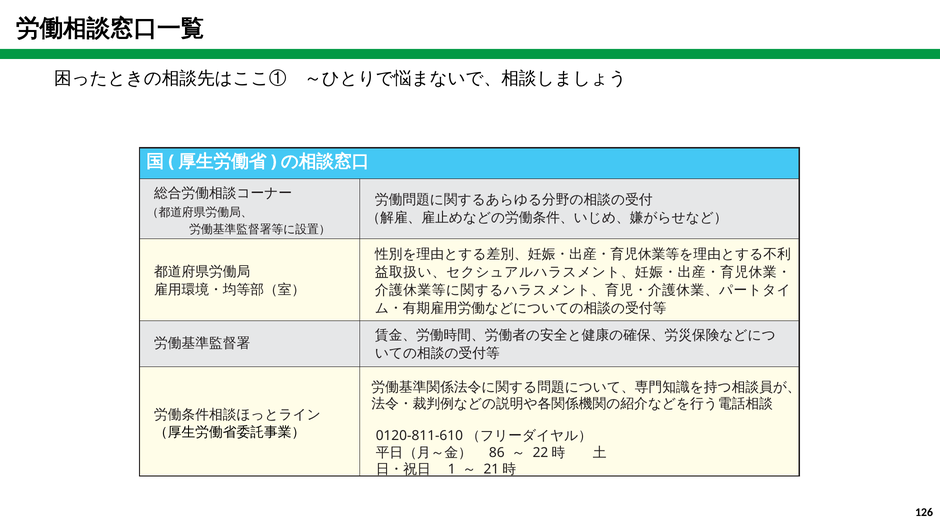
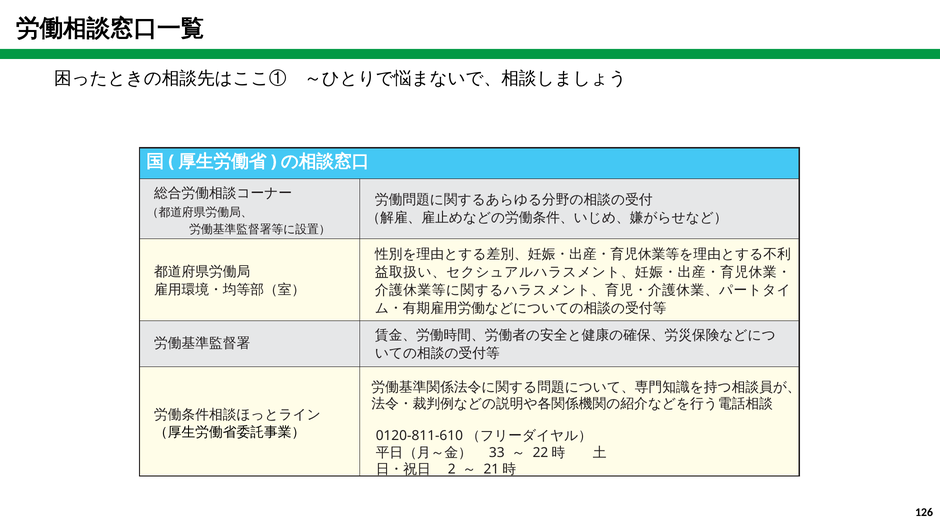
86: 86 -> 33
1: 1 -> 2
